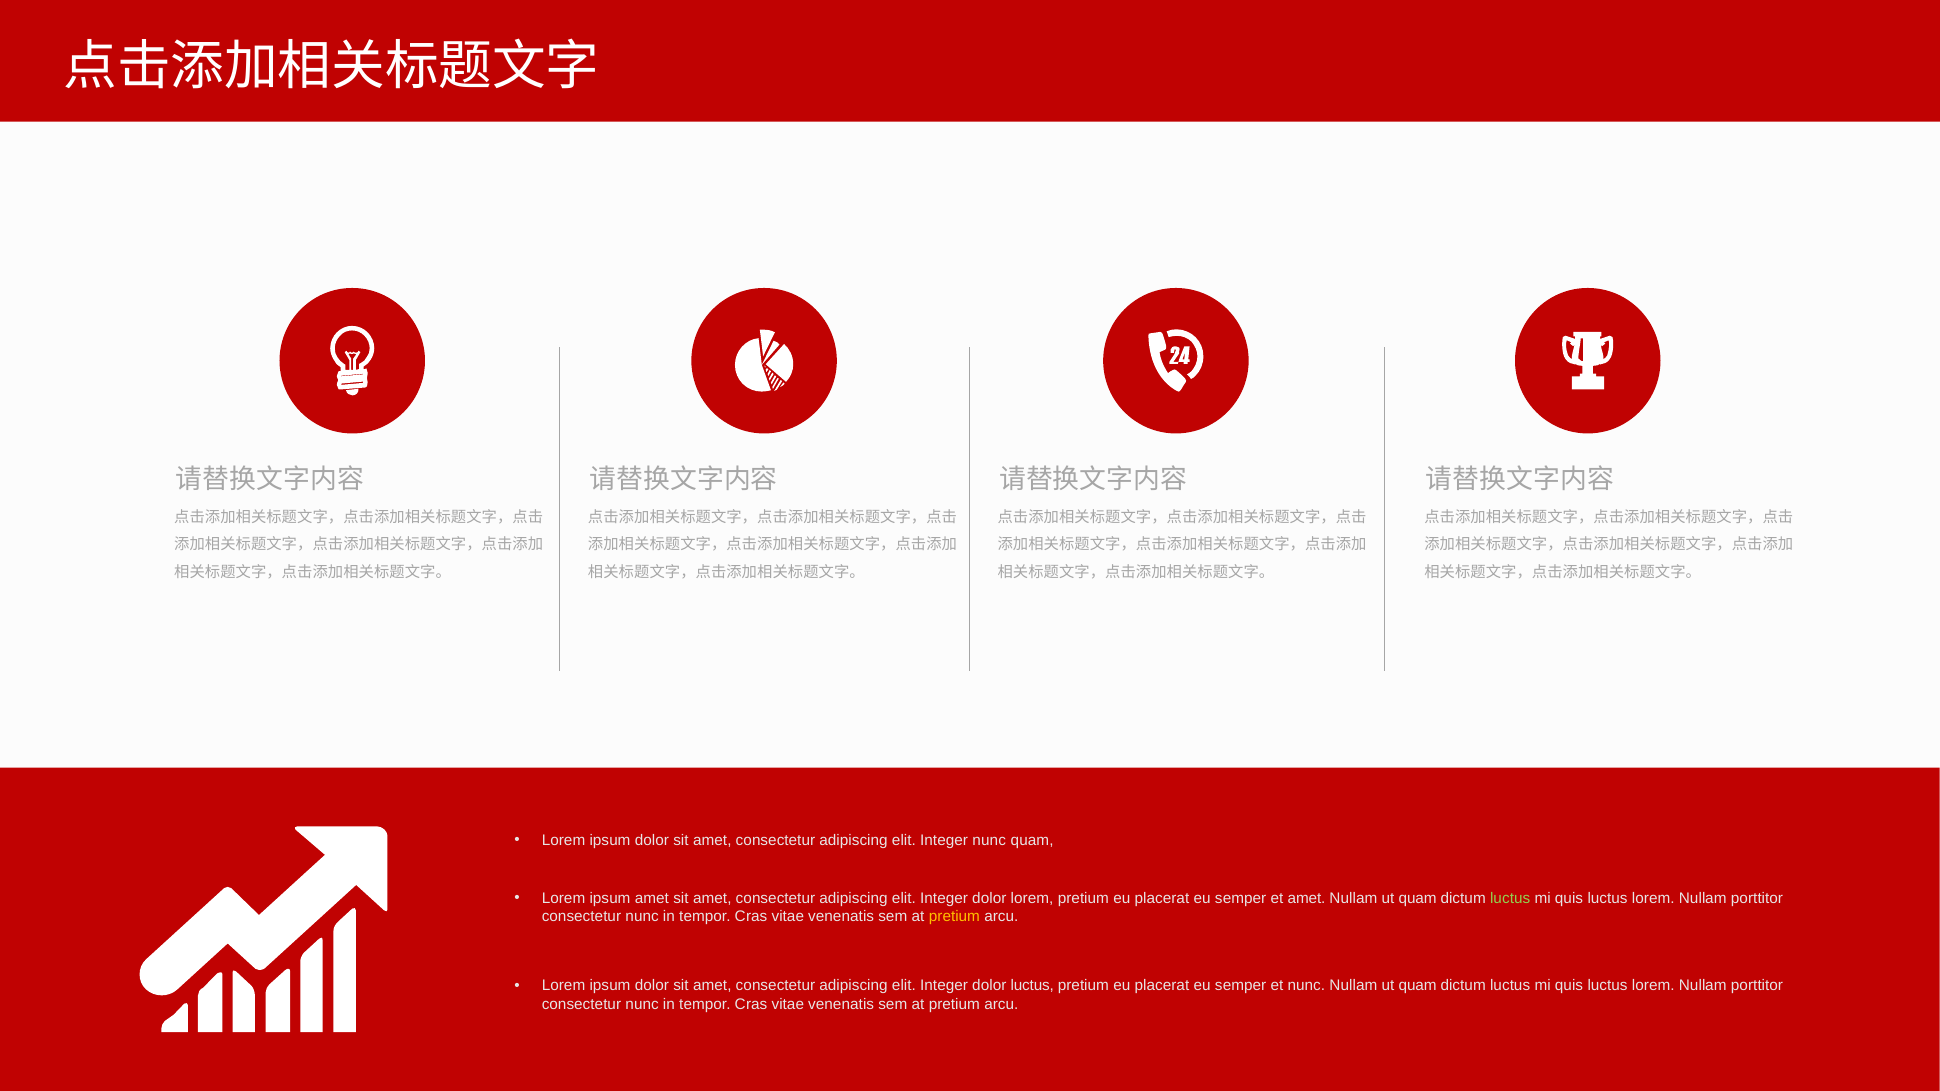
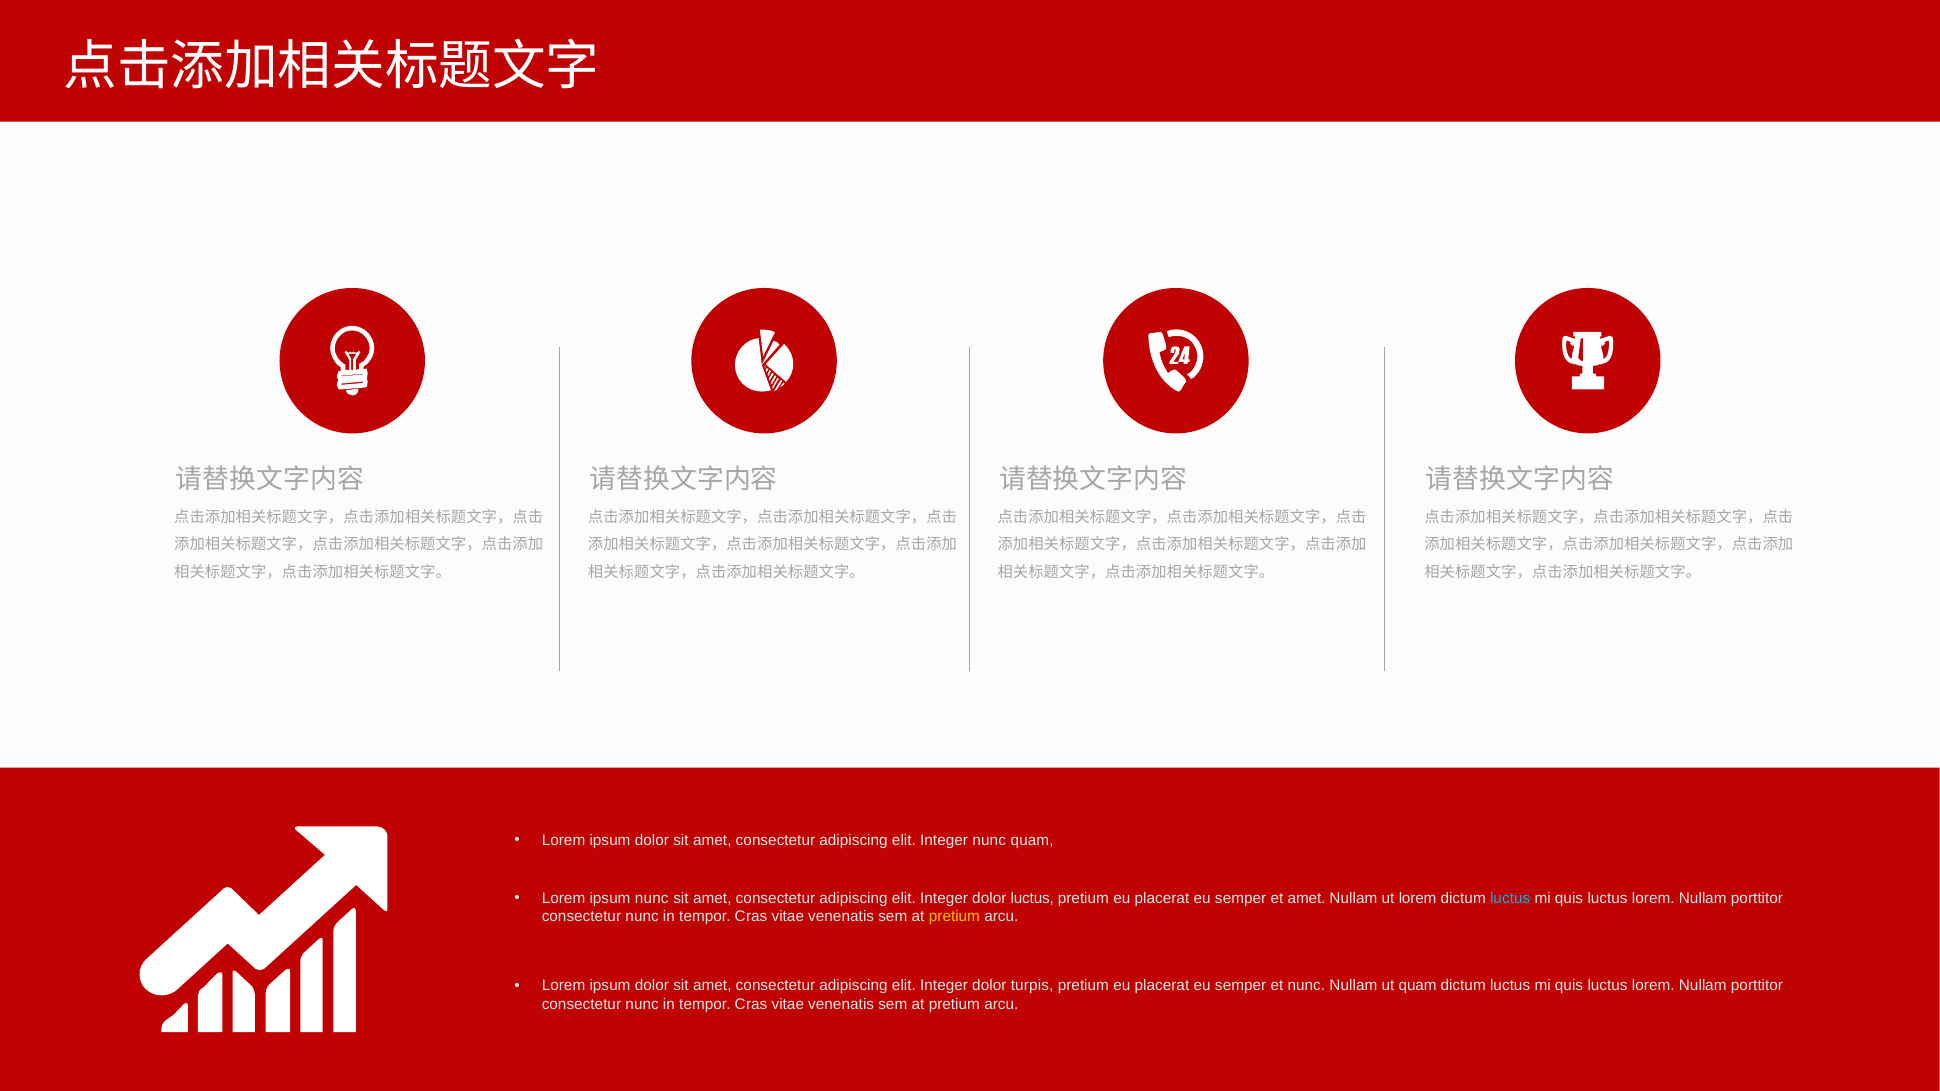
ipsum amet: amet -> nunc
dolor lorem: lorem -> luctus
quam at (1418, 899): quam -> lorem
luctus at (1510, 899) colour: light green -> light blue
dolor luctus: luctus -> turpis
